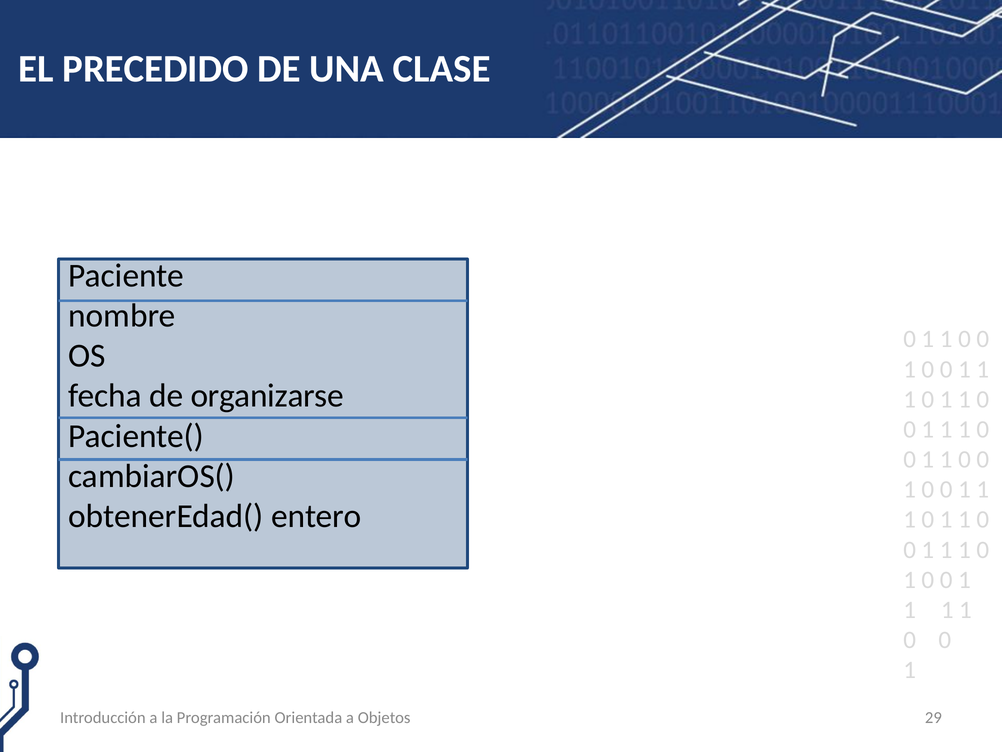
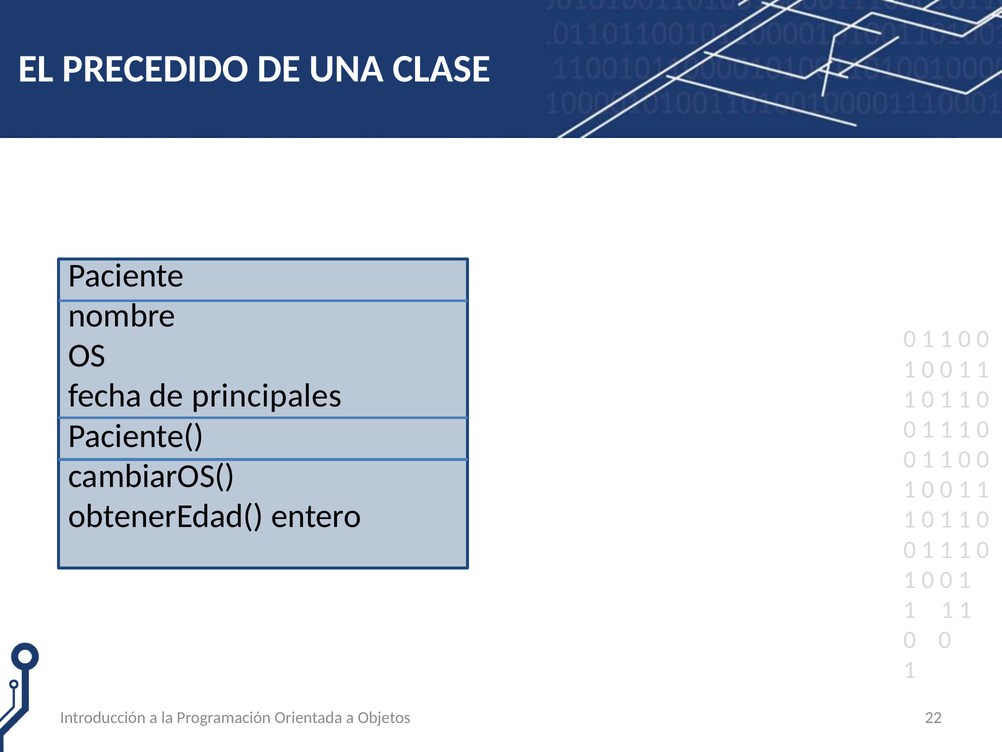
organizarse: organizarse -> principales
29: 29 -> 22
